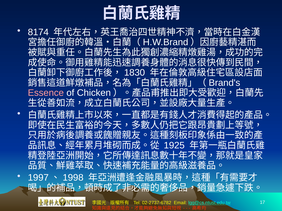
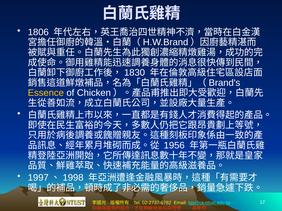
8174: 8174 -> 1806
Essence colour: pink -> yellow
1925: 1925 -> 1956
